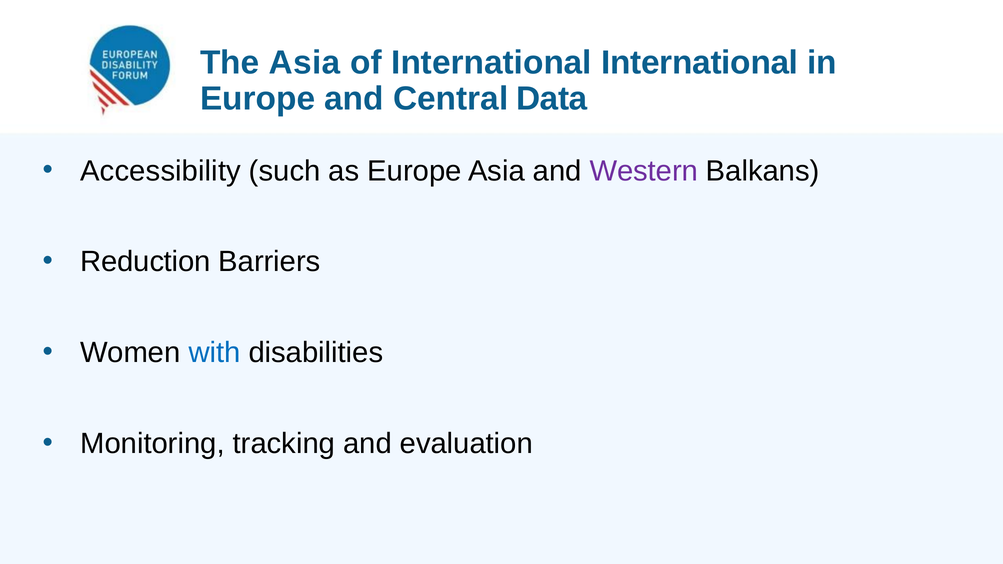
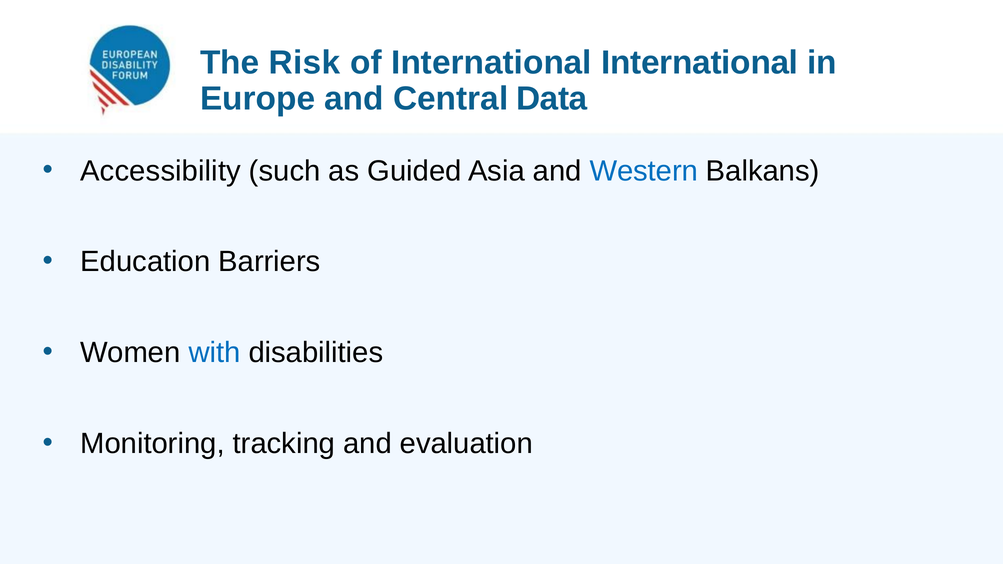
The Asia: Asia -> Risk
as Europe: Europe -> Guided
Western colour: purple -> blue
Reduction: Reduction -> Education
